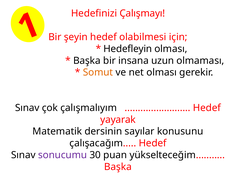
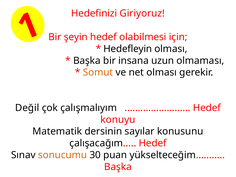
Çalışmayı: Çalışmayı -> Giriyoruz
Sınav at (27, 108): Sınav -> Değil
yayarak: yayarak -> konuyu
sonucumu colour: purple -> orange
